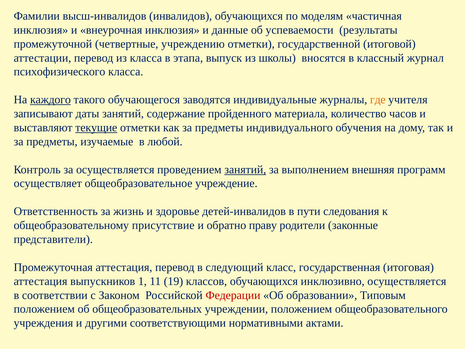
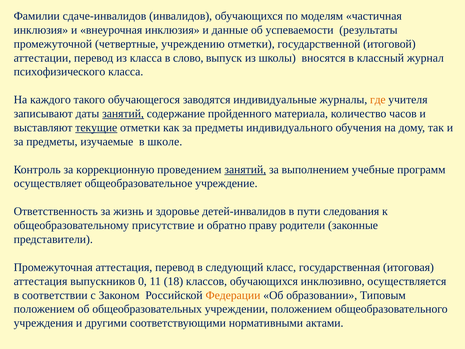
высш-инвалидов: высш-инвалидов -> сдаче-инвалидов
этапа: этапа -> слово
каждого underline: present -> none
занятий at (123, 114) underline: none -> present
любой: любой -> школе
за осуществляется: осуществляется -> коррекционную
внешняя: внешняя -> учебные
1: 1 -> 0
19: 19 -> 18
Федерации colour: red -> orange
